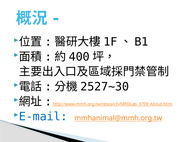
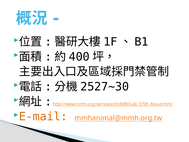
E-mail colour: blue -> orange
